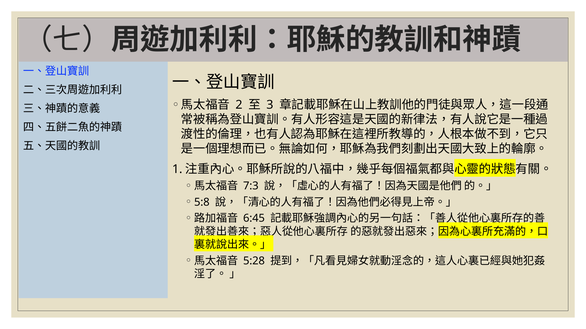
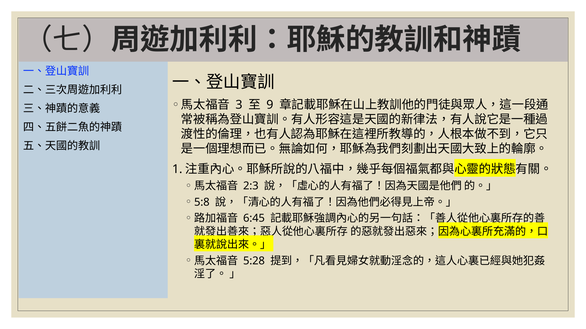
2: 2 -> 3
3: 3 -> 9
7:3: 7:3 -> 2:3
